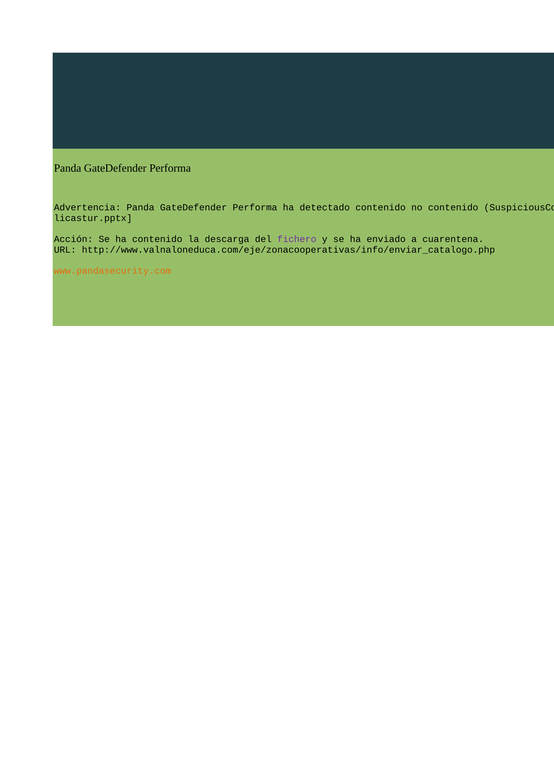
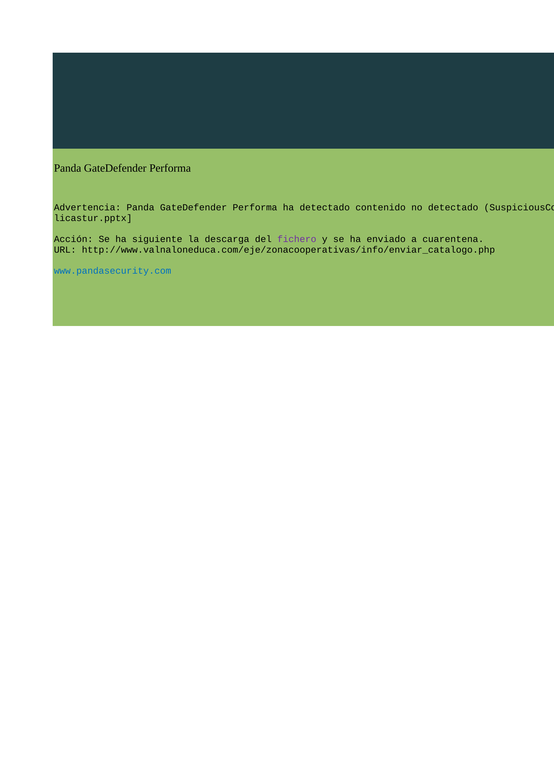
no contenido: contenido -> detectado
ha contenido: contenido -> siguiente
www.pandasecurity.com colour: orange -> blue
